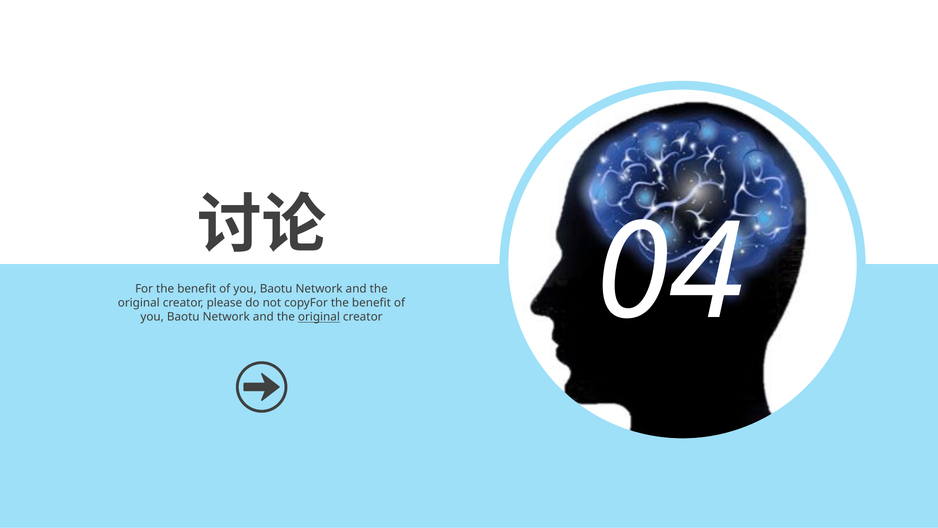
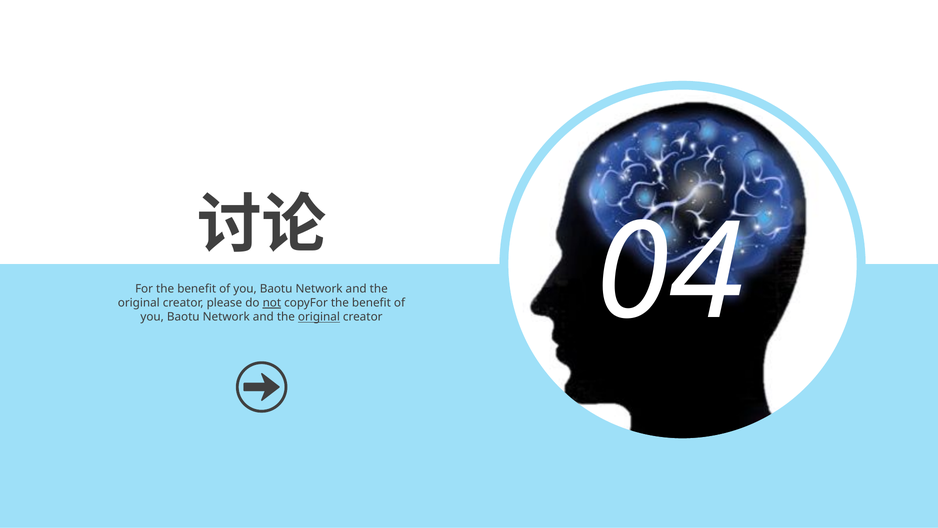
not underline: none -> present
